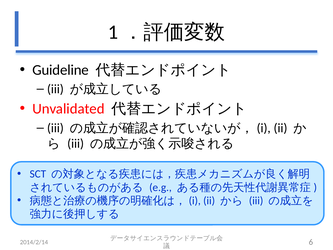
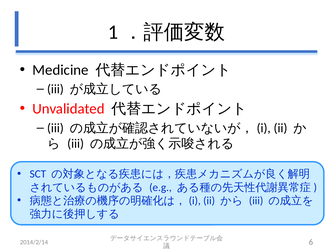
Guideline: Guideline -> Medicine
